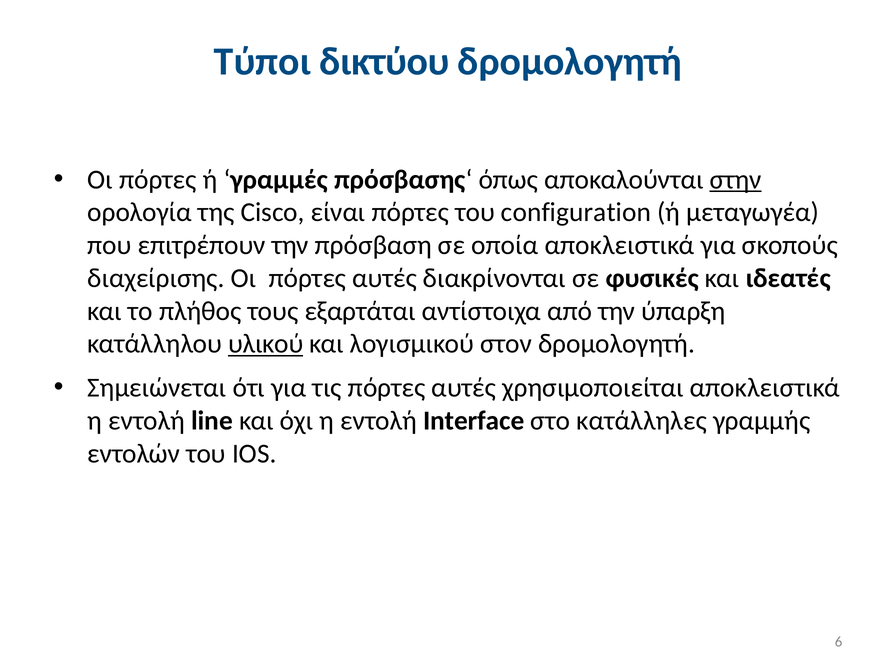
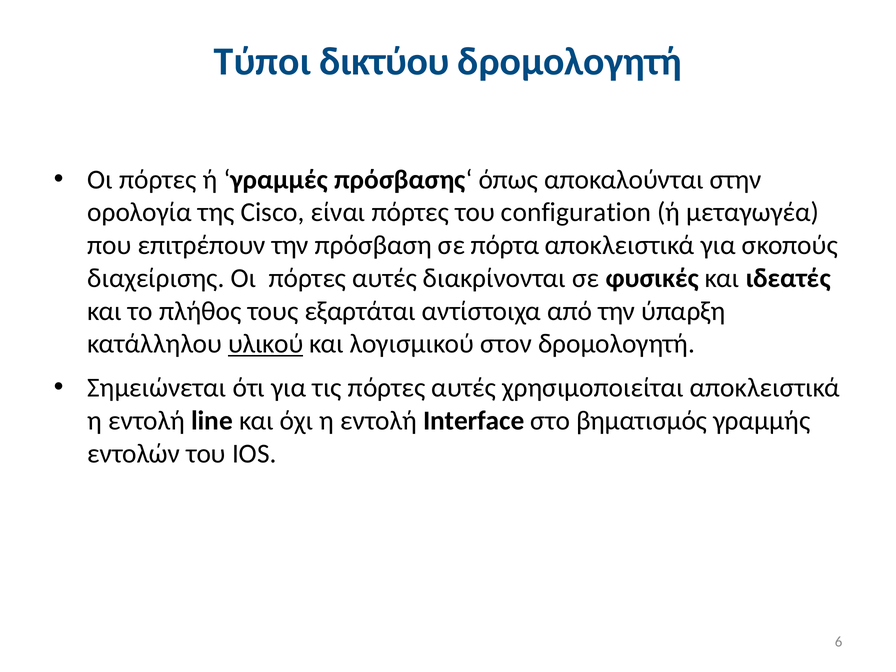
στην underline: present -> none
οποία: οποία -> πόρτα
κατάλληλες: κατάλληλες -> βηματισμός
